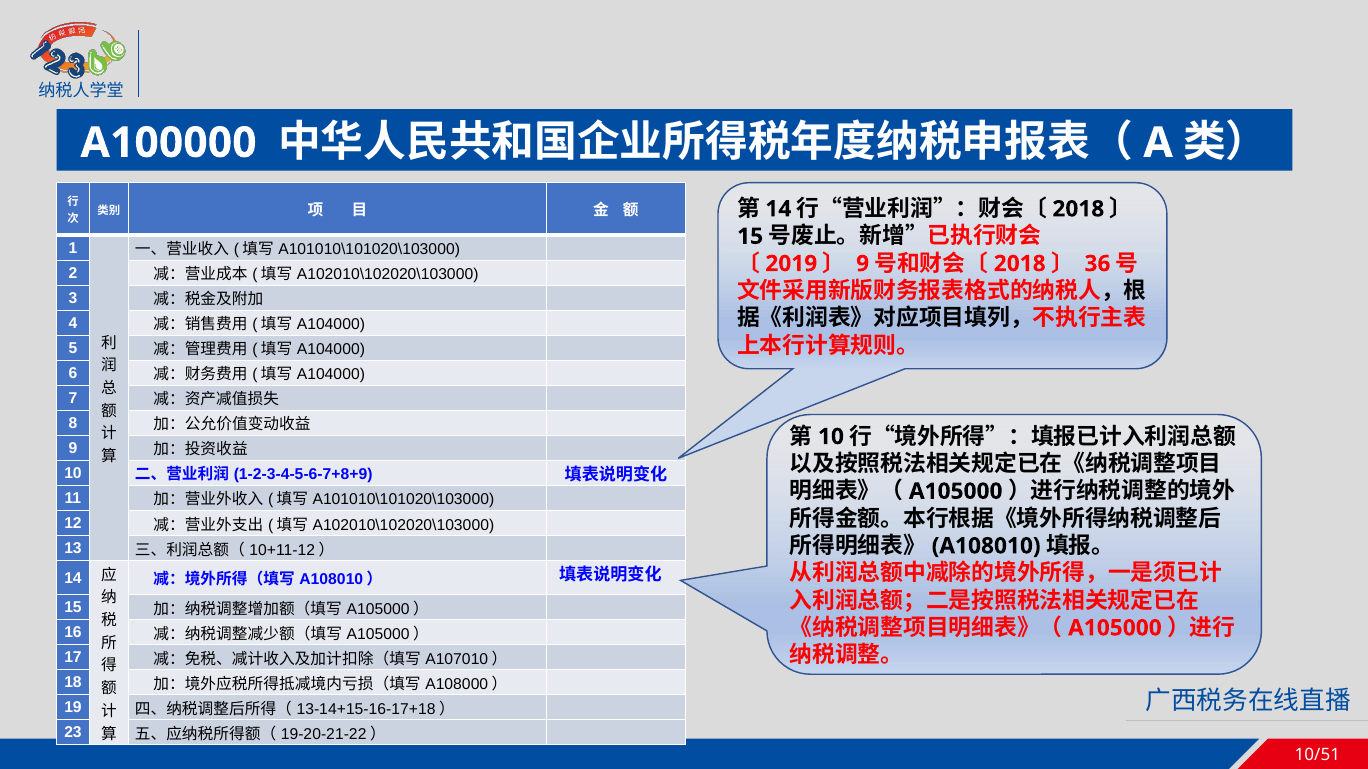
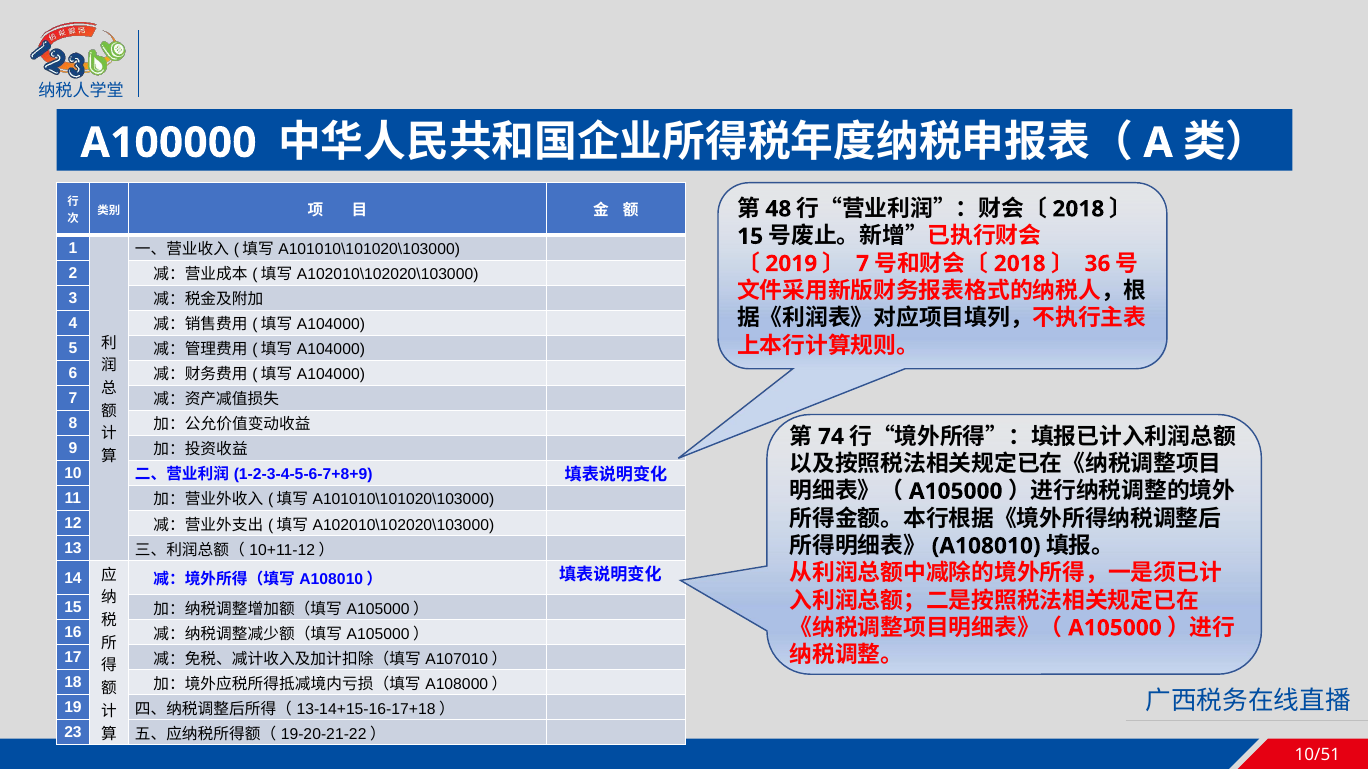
14 at (778, 209): 14 -> 48
9 at (863, 264): 9 -> 7
10 at (831, 437): 10 -> 74
